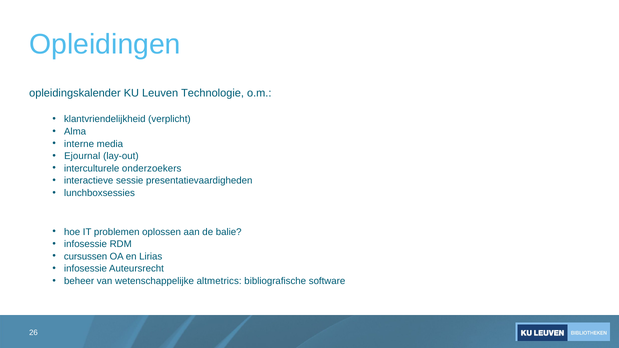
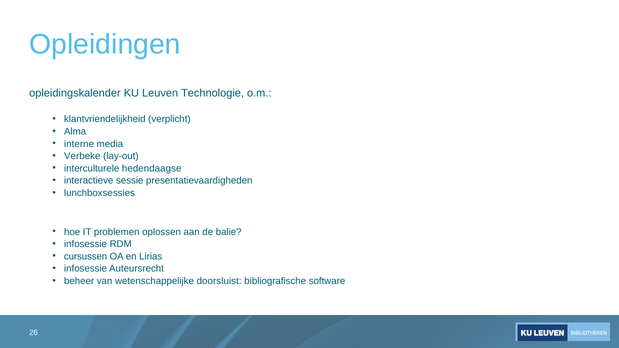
Ejournal: Ejournal -> Verbeke
onderzoekers: onderzoekers -> hedendaagse
altmetrics: altmetrics -> doorsluist
